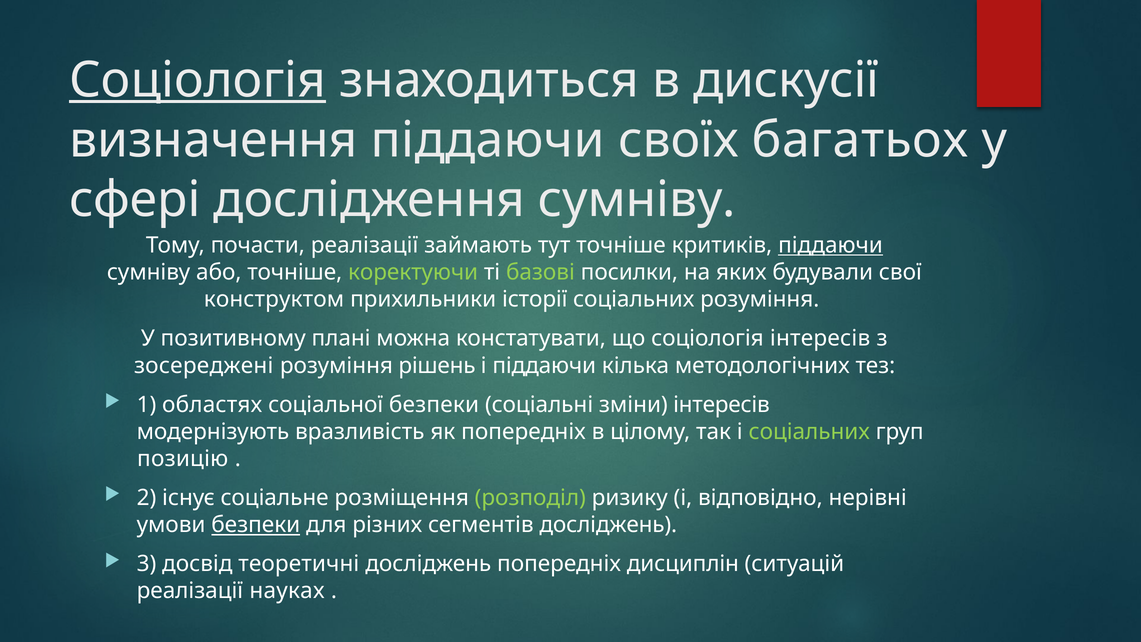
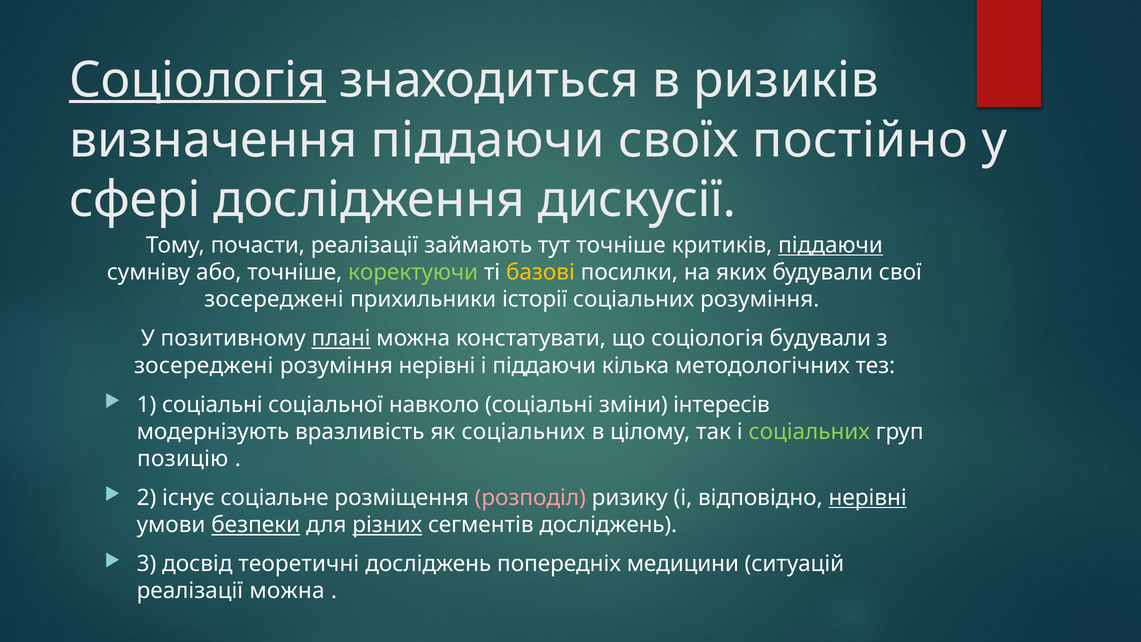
дискусії: дискусії -> ризиків
багатьох: багатьох -> постійно
дослідження сумніву: сумніву -> дискусії
базові colour: light green -> yellow
конструктом at (274, 299): конструктом -> зосереджені
плані underline: none -> present
соціологія інтересів: інтересів -> будували
розуміння рішень: рішень -> нерівні
1 областях: областях -> соціальні
соціальної безпеки: безпеки -> навколо
як попередніх: попередніх -> соціальних
розподіл colour: light green -> pink
нерівні at (868, 498) underline: none -> present
різних underline: none -> present
дисциплін: дисциплін -> медицини
реалізації науках: науках -> можна
